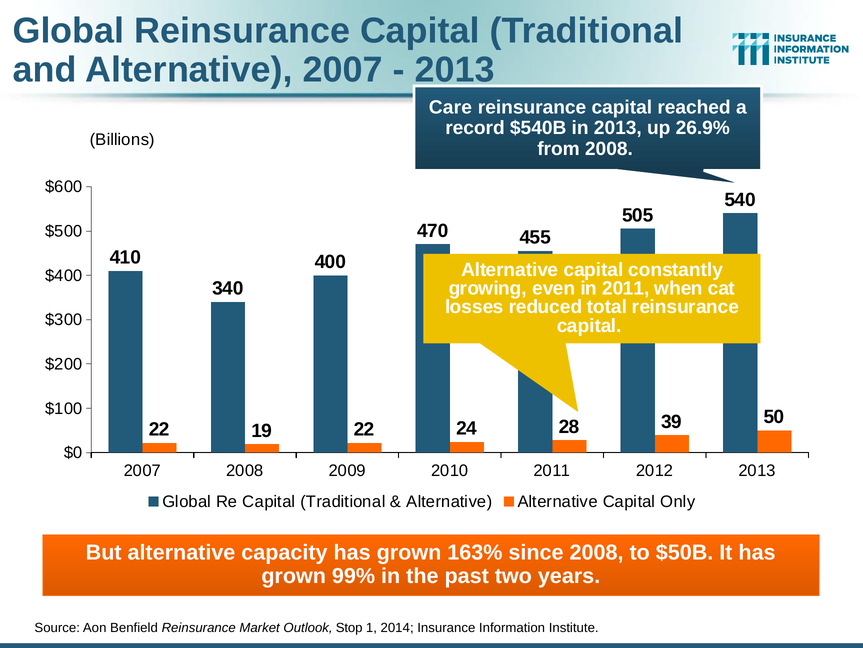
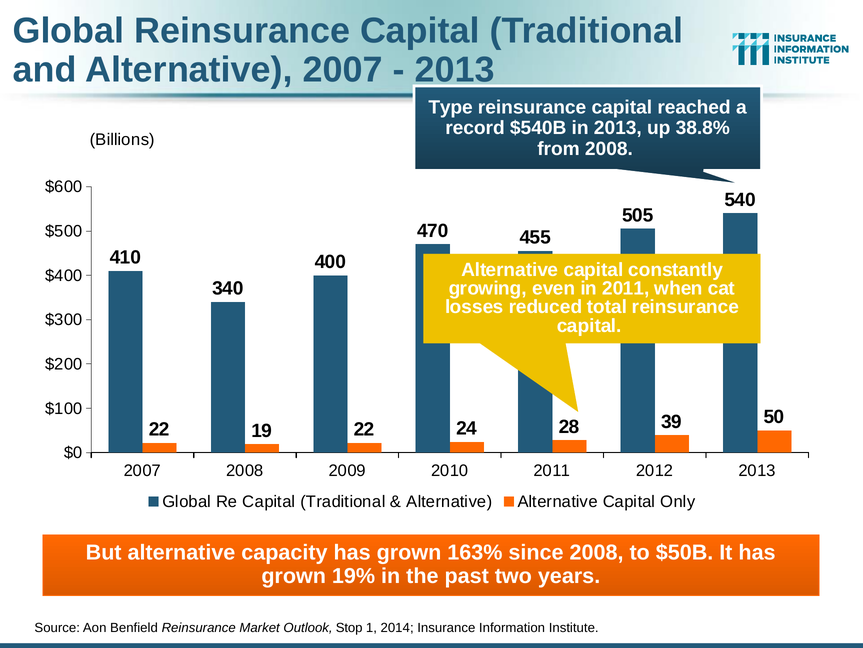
Care: Care -> Type
26.9%: 26.9% -> 38.8%
99%: 99% -> 19%
